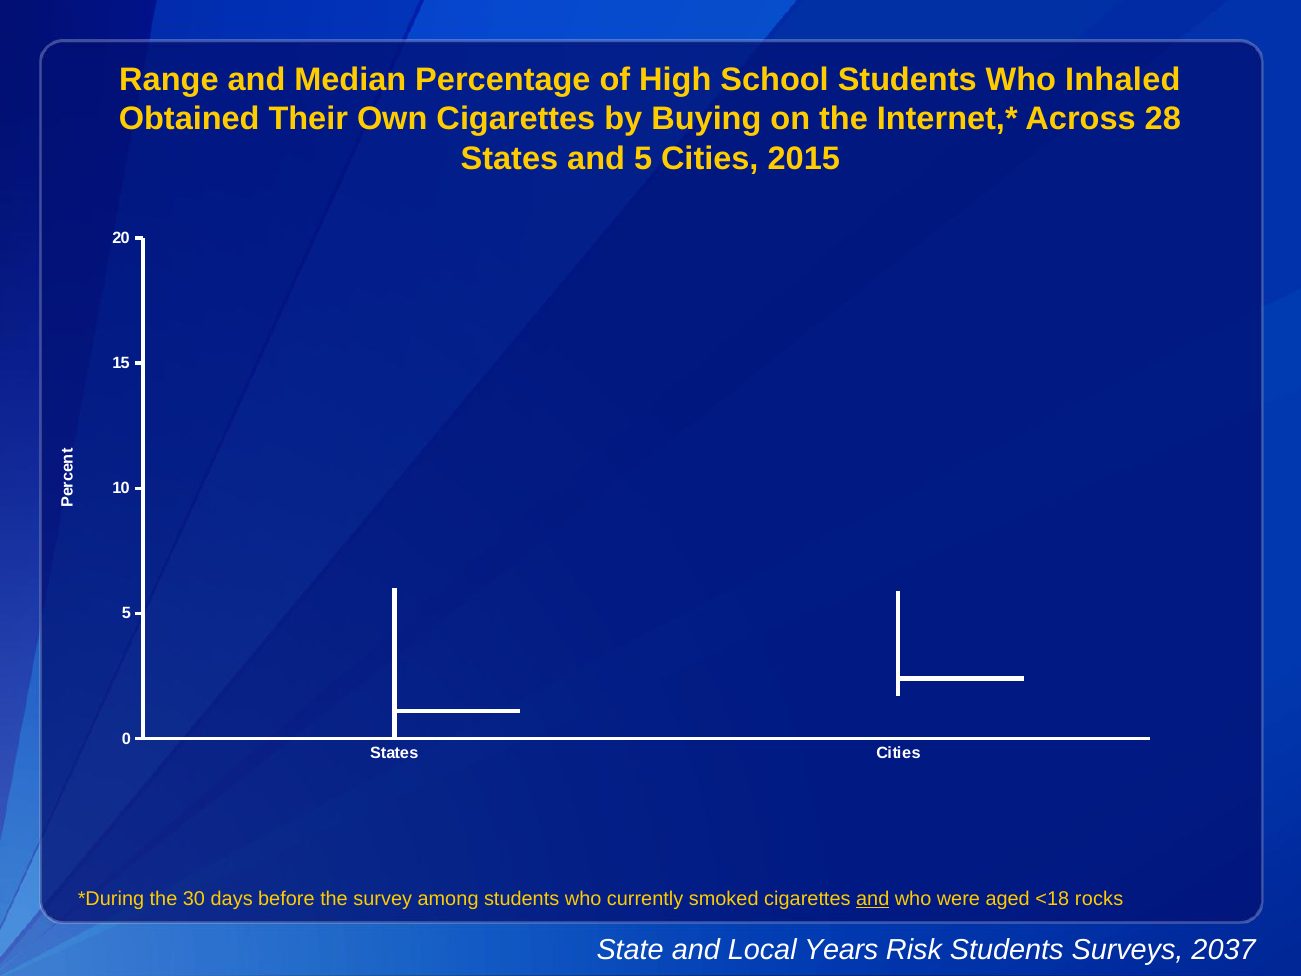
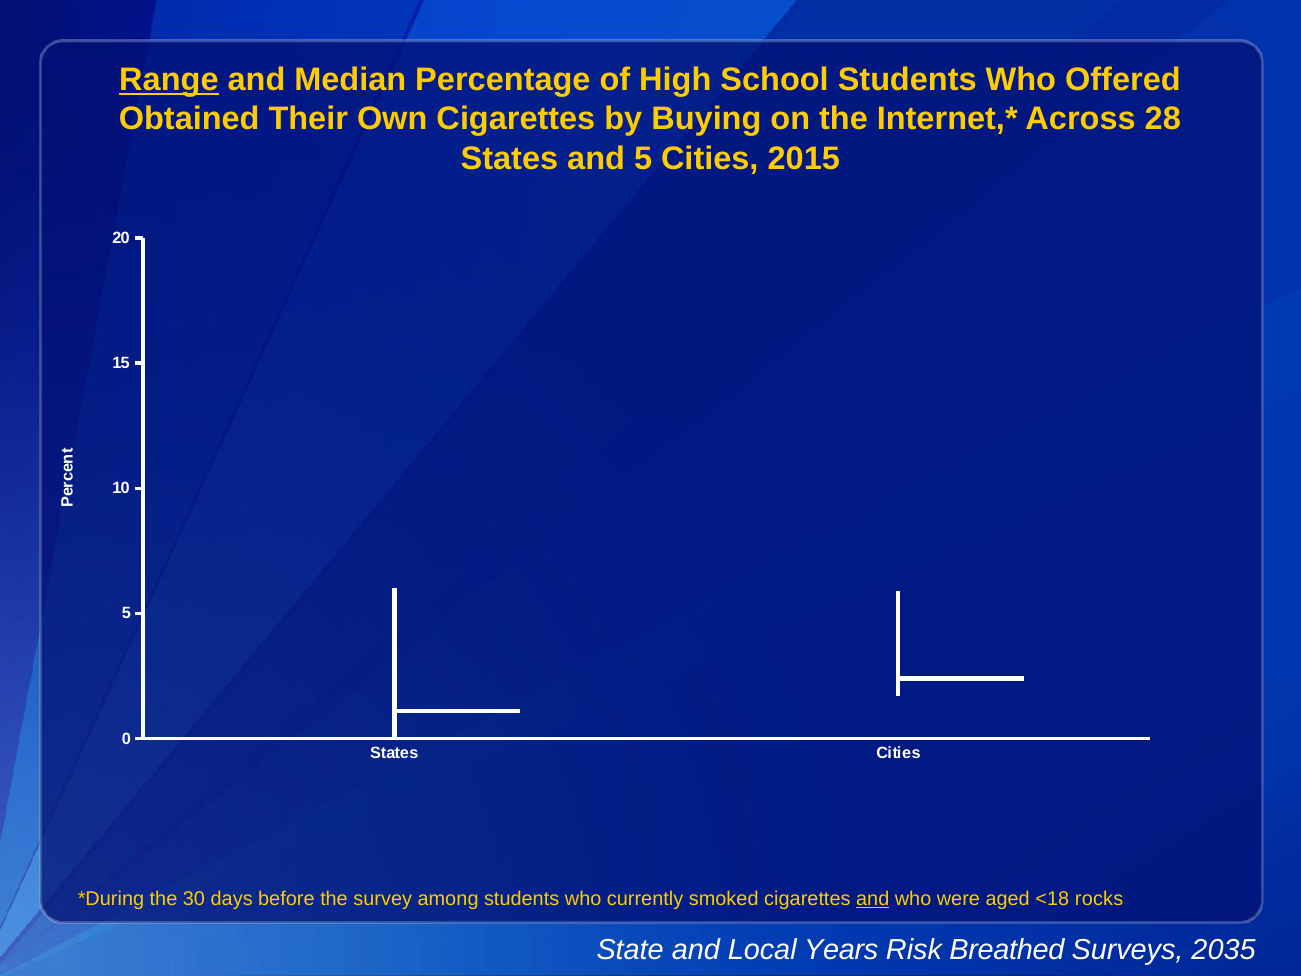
Range underline: none -> present
Inhaled: Inhaled -> Offered
Risk Students: Students -> Breathed
2037: 2037 -> 2035
